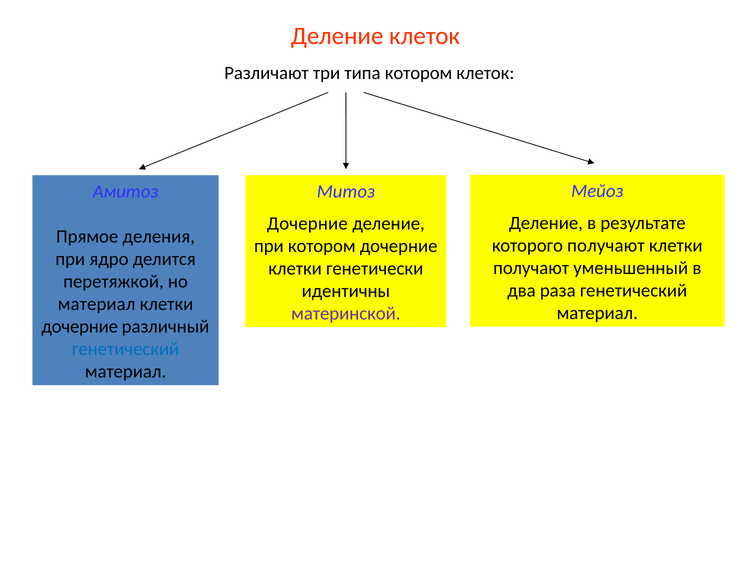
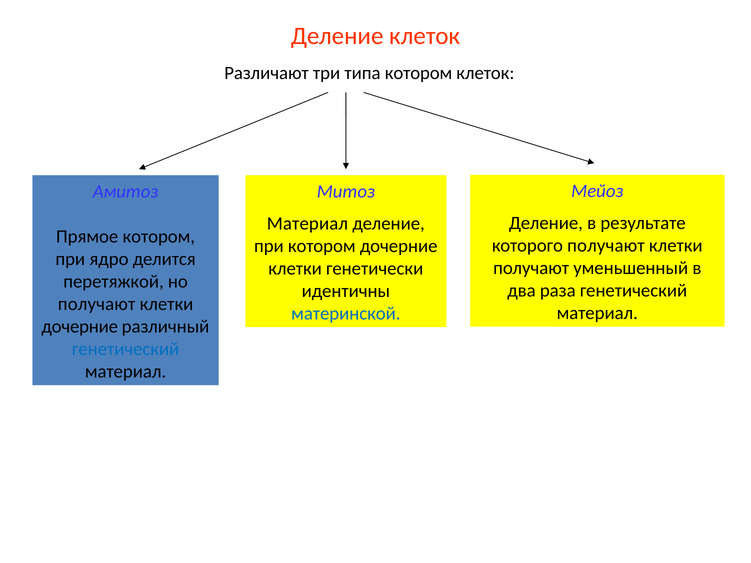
Дочерние at (307, 223): Дочерние -> Материал
Прямое деления: деления -> котором
материал at (97, 304): материал -> получают
материнской colour: purple -> blue
